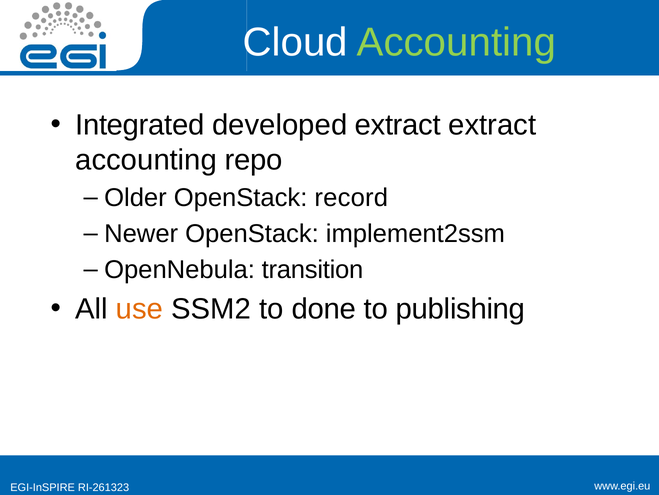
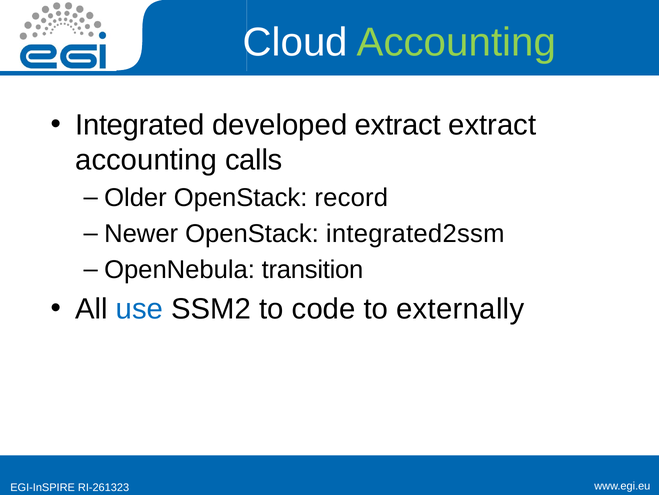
repo: repo -> calls
implement2ssm: implement2ssm -> integrated2ssm
use colour: orange -> blue
done: done -> code
publishing: publishing -> externally
